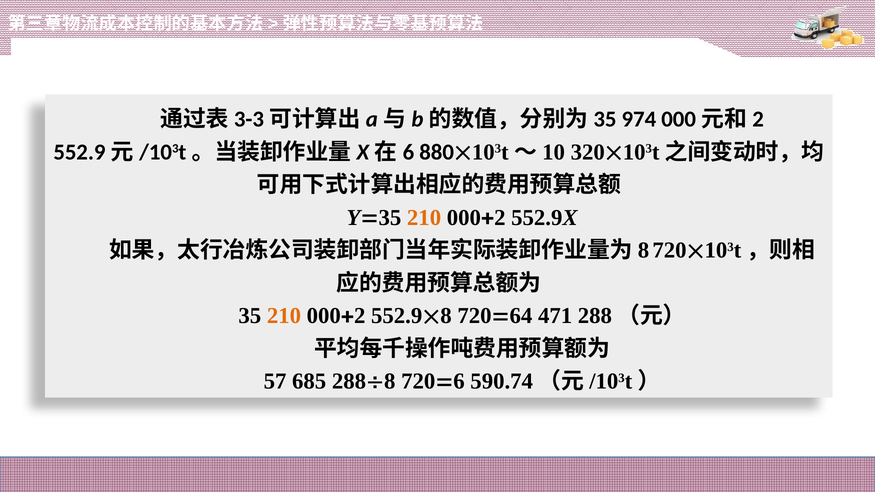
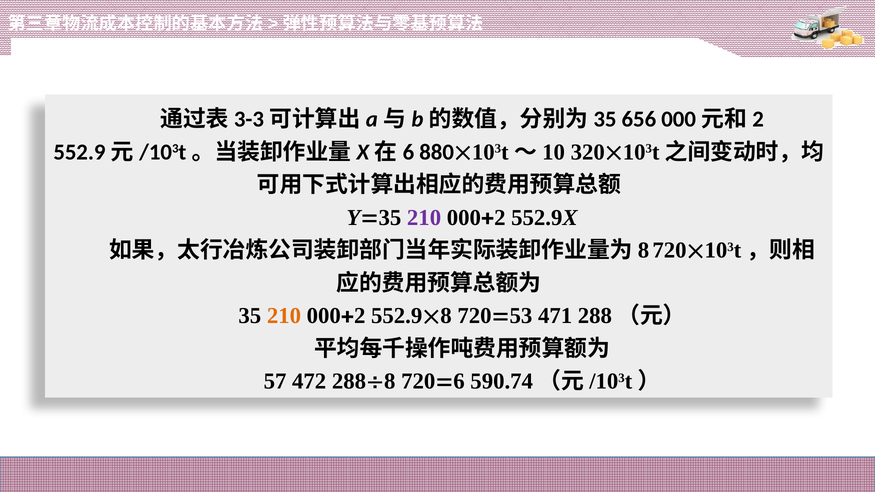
974: 974 -> 656
210 at (424, 218) colour: orange -> purple
64: 64 -> 53
685: 685 -> 472
